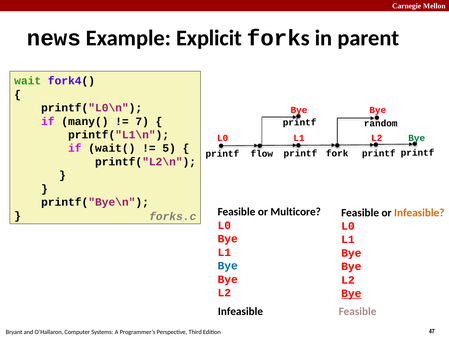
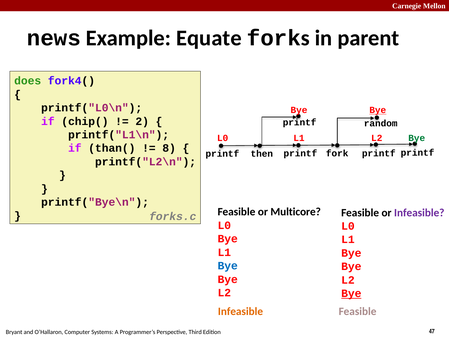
Explicit: Explicit -> Equate
wait: wait -> does
Bye at (378, 110) underline: none -> present
many(: many( -> chip(
7: 7 -> 2
wait(: wait( -> than(
5: 5 -> 8
flow: flow -> then
Infeasible at (419, 213) colour: orange -> purple
Infeasible at (240, 311) colour: black -> orange
